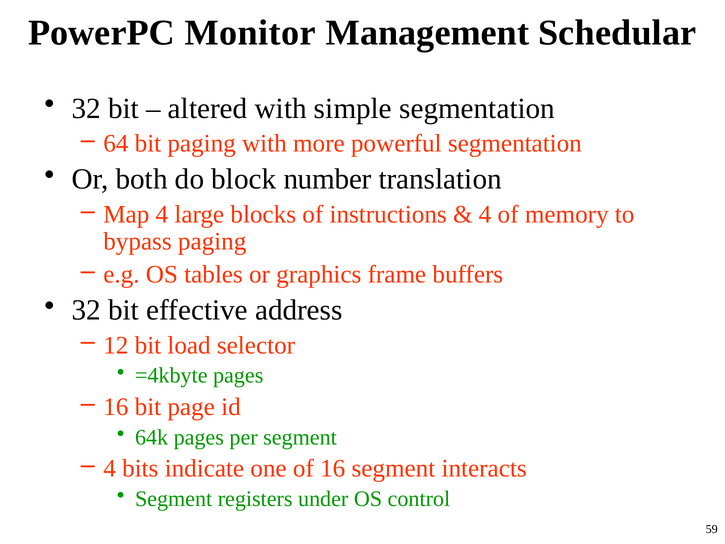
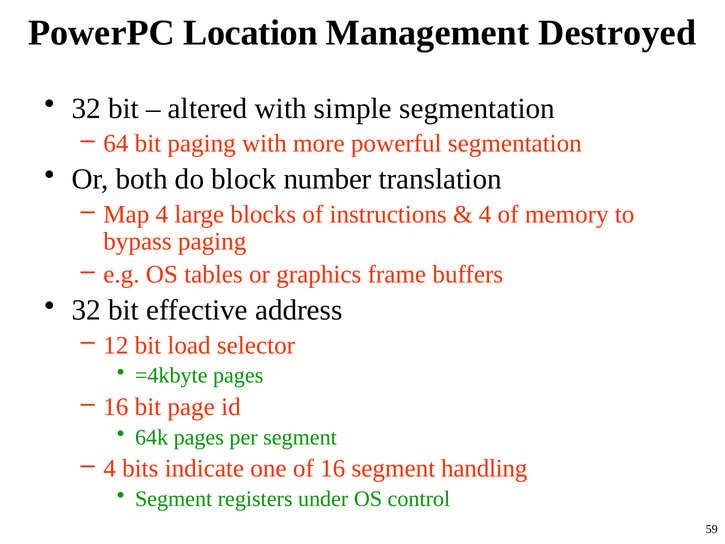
Monitor: Monitor -> Location
Schedular: Schedular -> Destroyed
interacts: interacts -> handling
